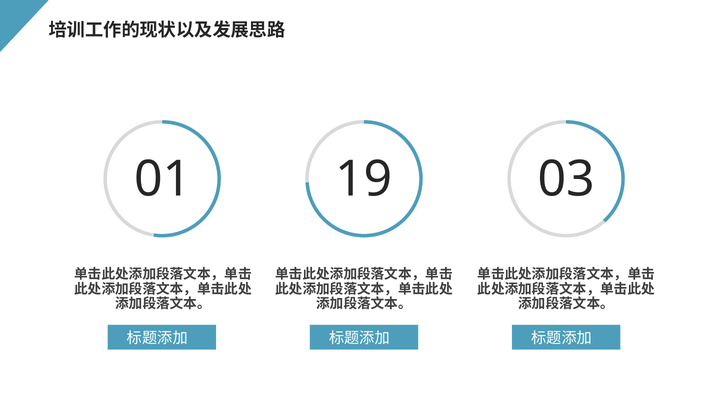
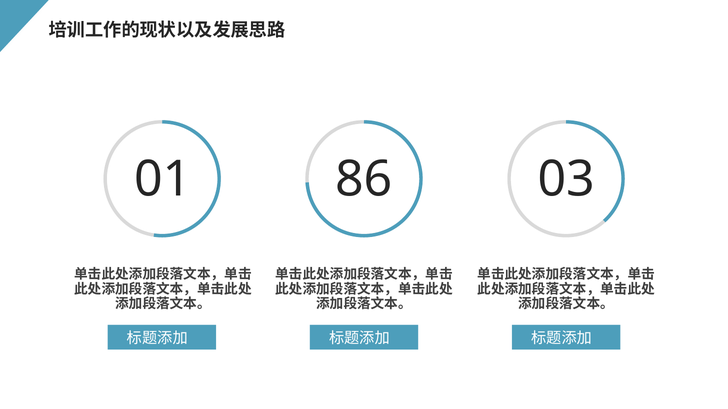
19: 19 -> 86
